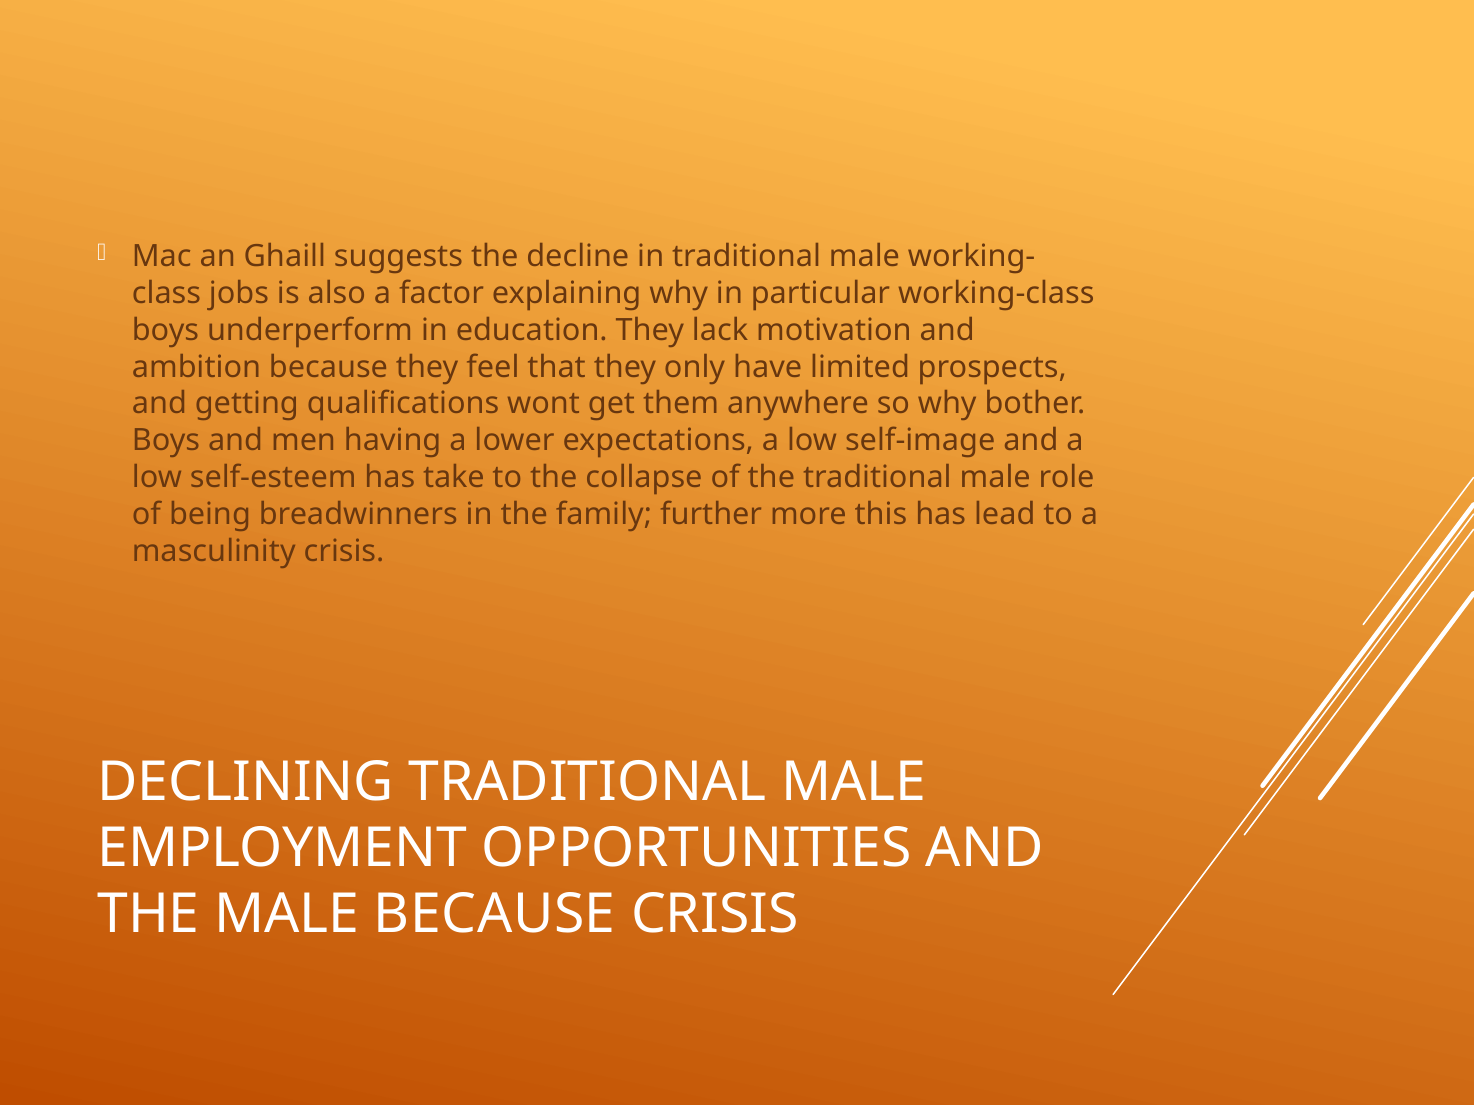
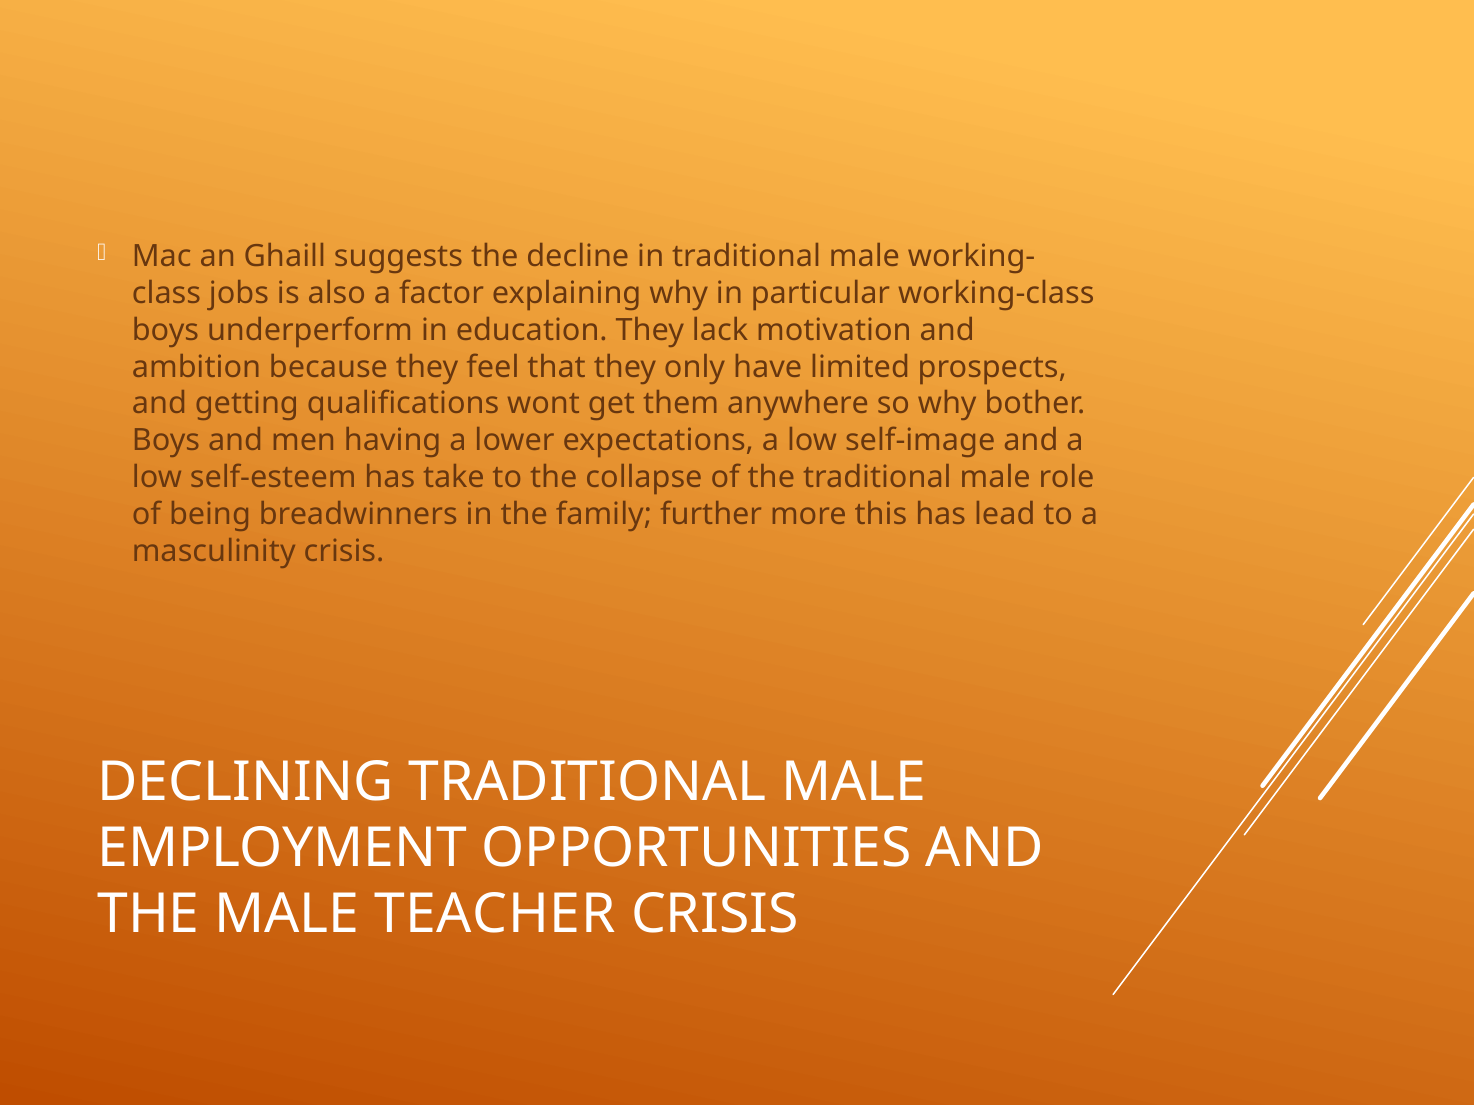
MALE BECAUSE: BECAUSE -> TEACHER
